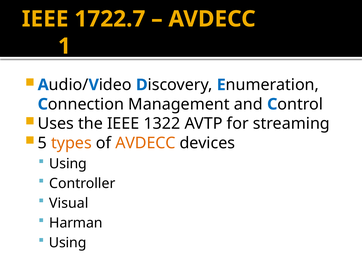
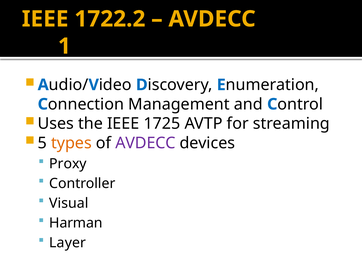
1722.7: 1722.7 -> 1722.2
1322: 1322 -> 1725
AVDECC at (145, 143) colour: orange -> purple
Using at (68, 163): Using -> Proxy
Using at (68, 242): Using -> Layer
